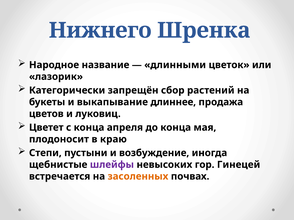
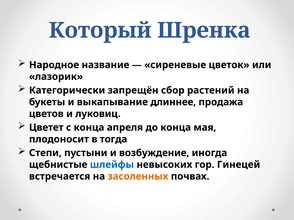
Нижнего: Нижнего -> Который
длинными: длинными -> сиреневые
краю: краю -> тогда
шлейфы colour: purple -> blue
